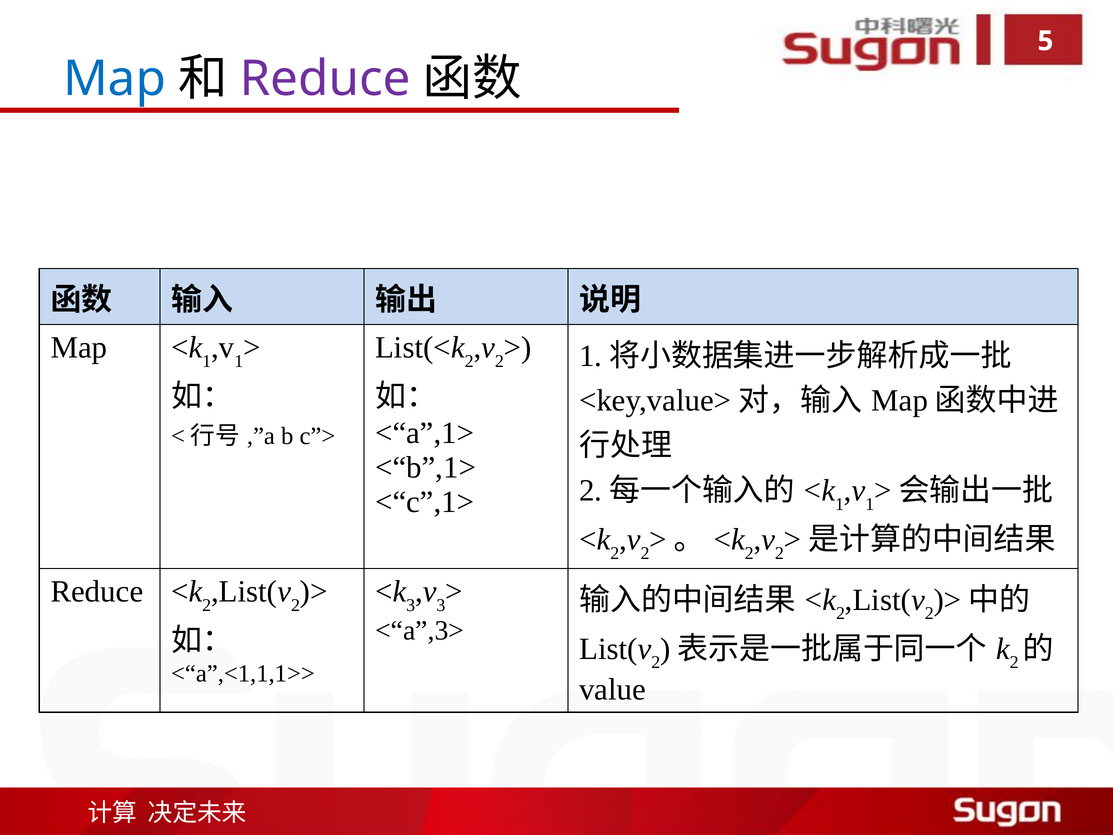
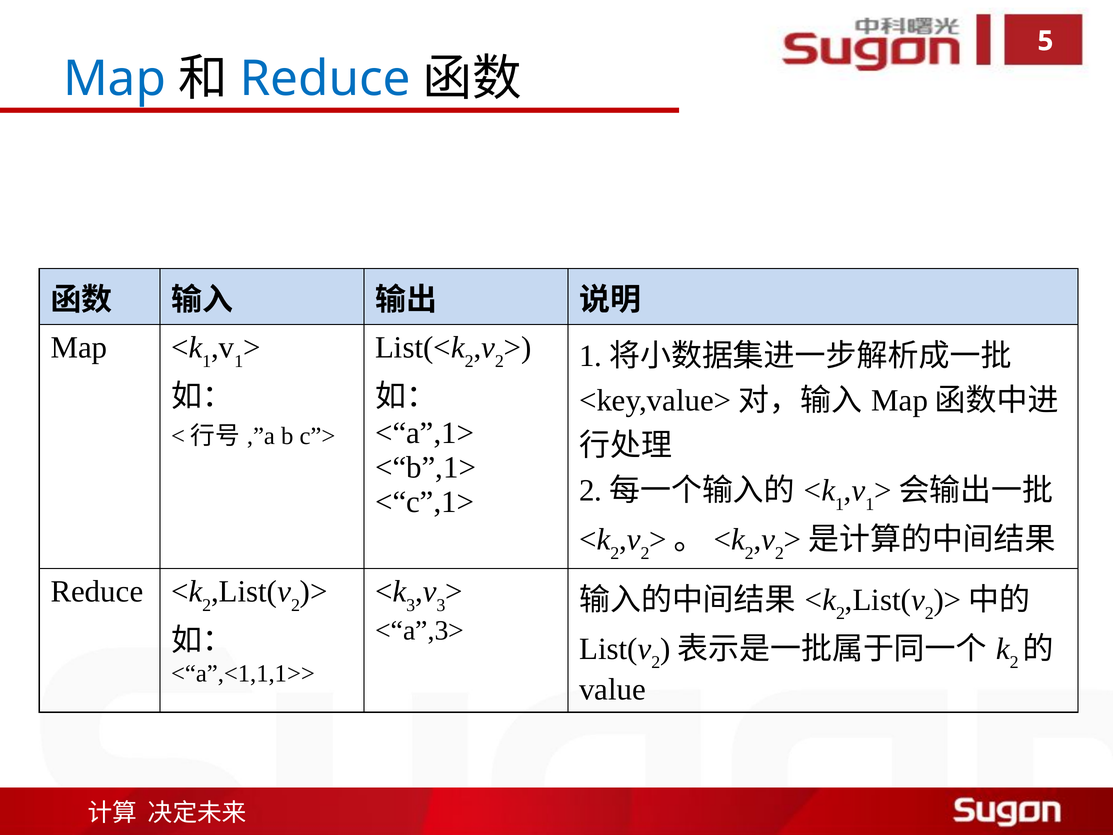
Reduce at (325, 79) colour: purple -> blue
